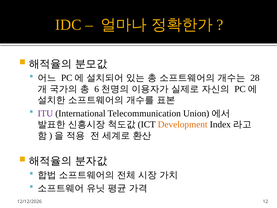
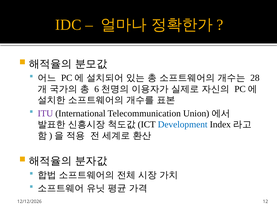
Development colour: orange -> blue
